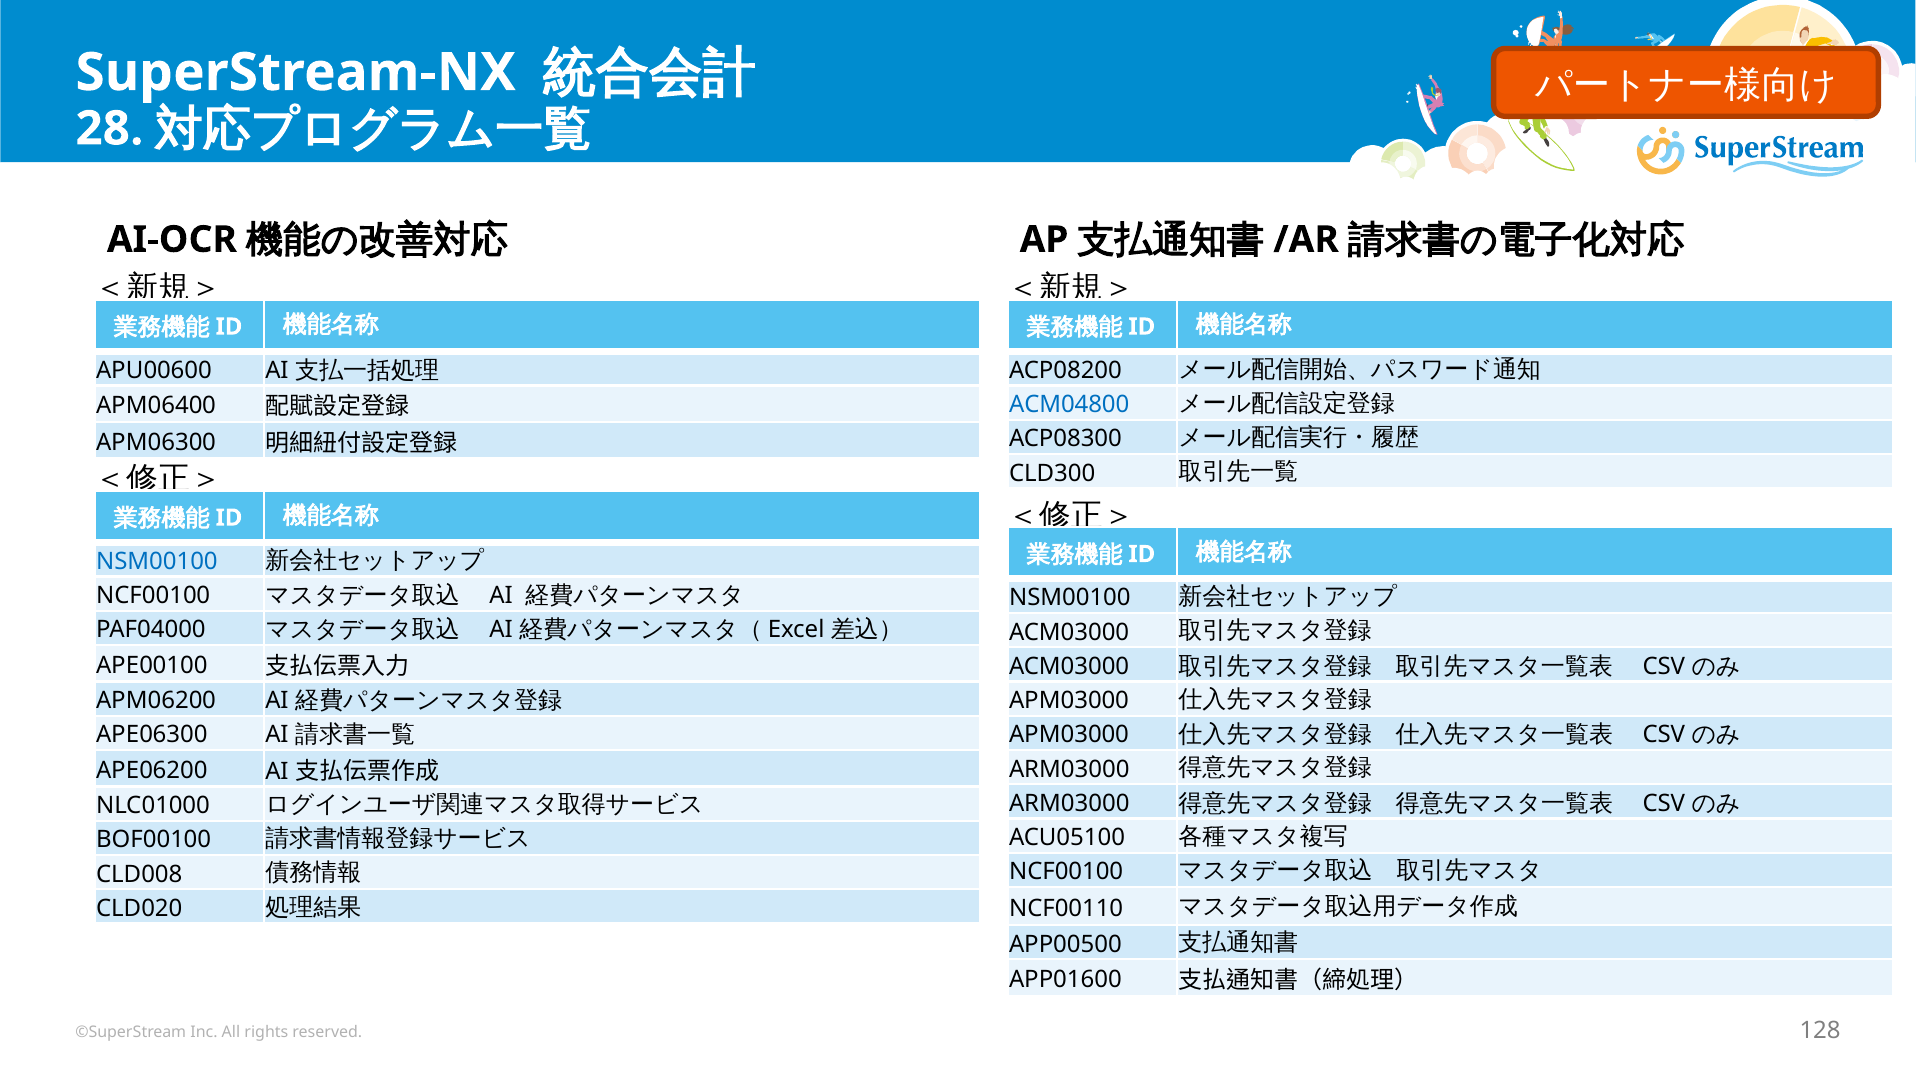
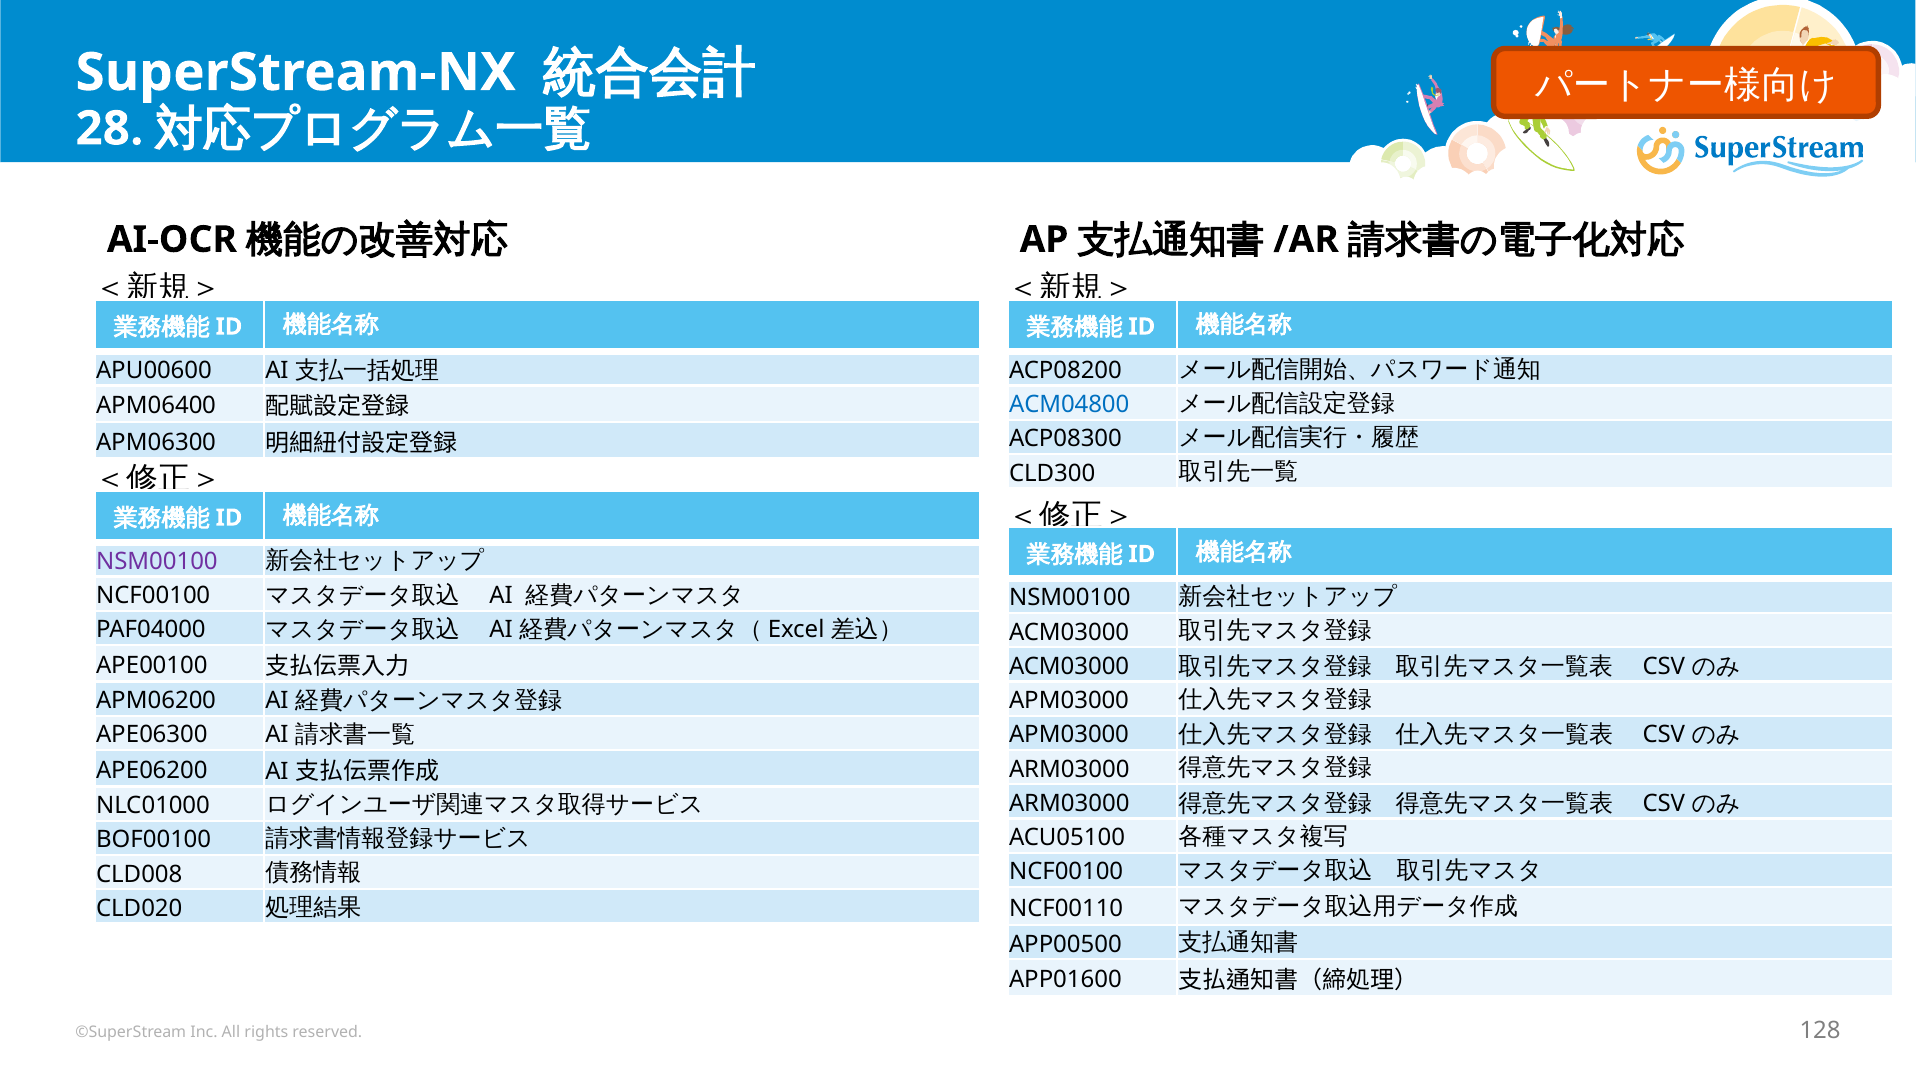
NSM00100 at (157, 561) colour: blue -> purple
